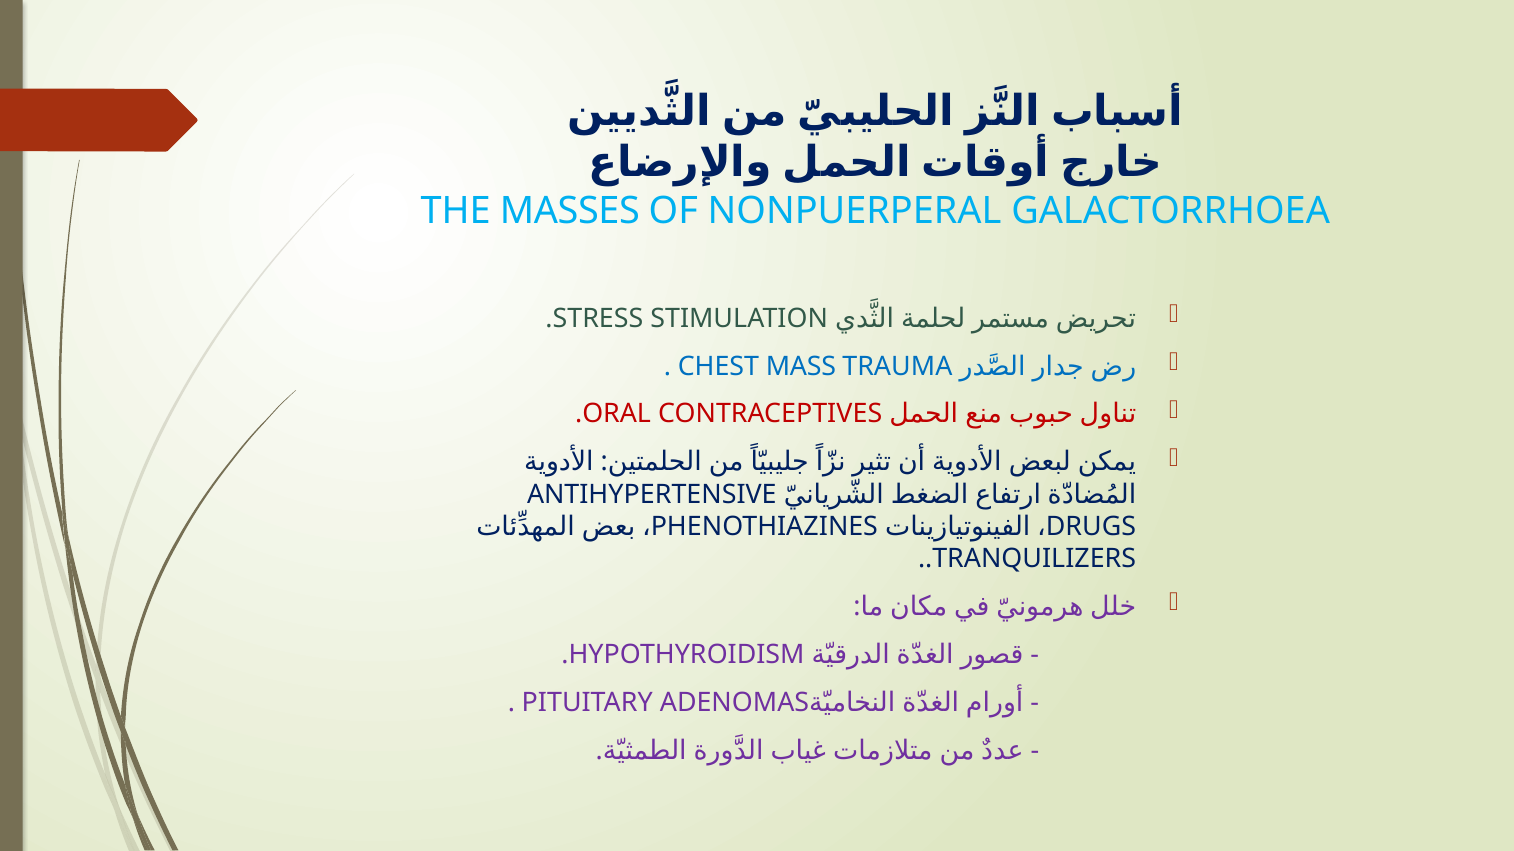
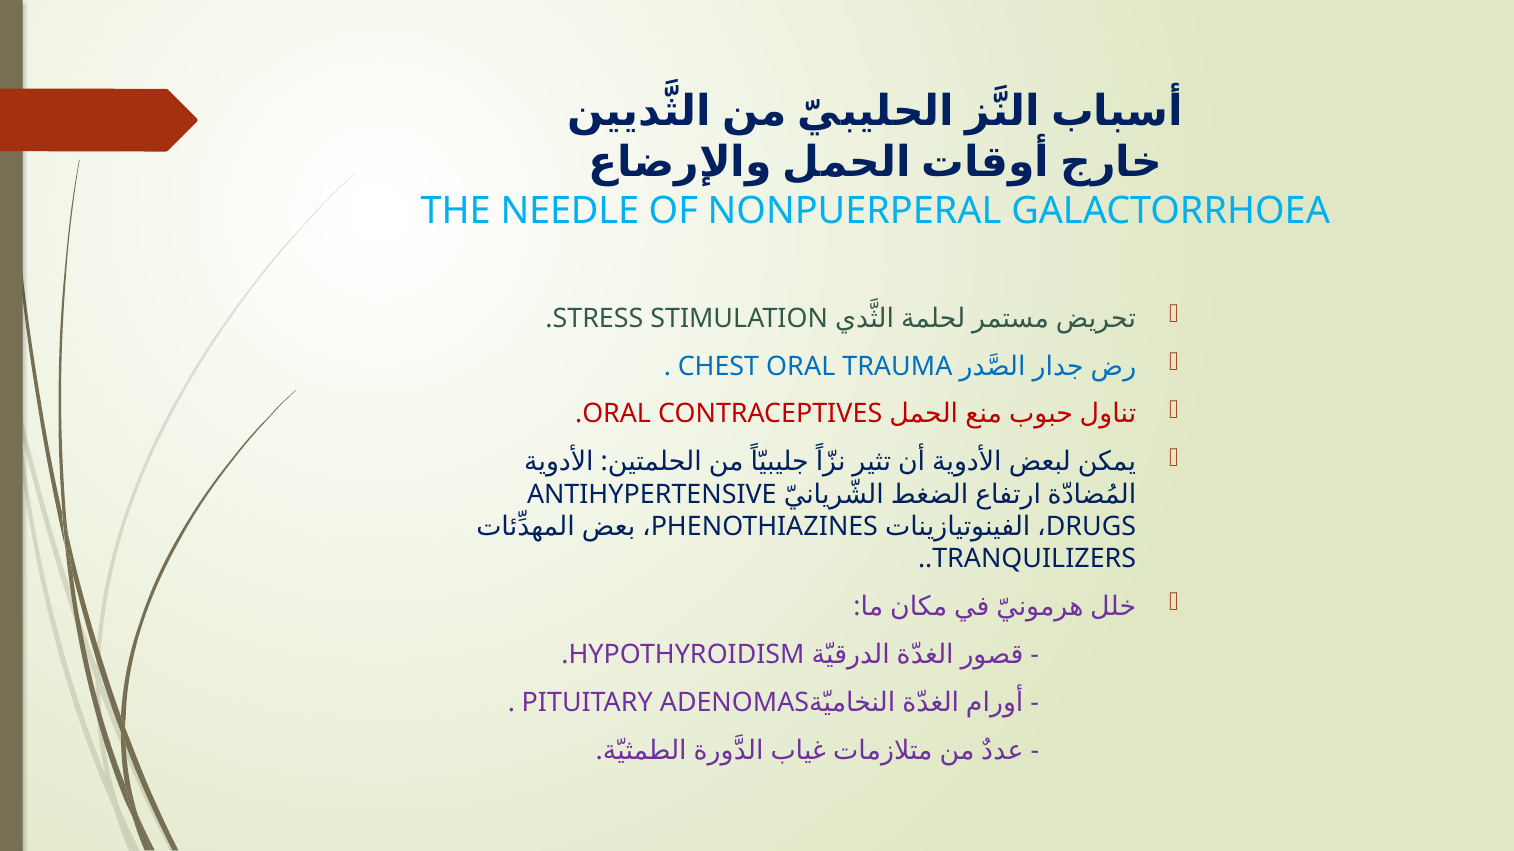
MASSES: MASSES -> NEEDLE
CHEST MASS: MASS -> ORAL
